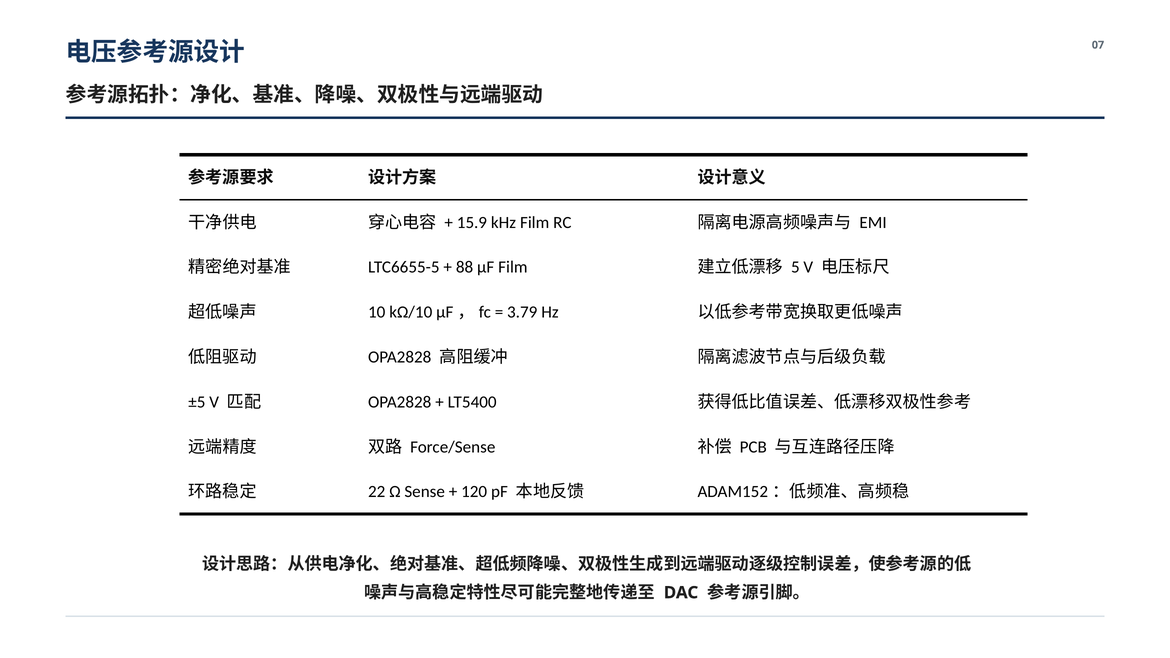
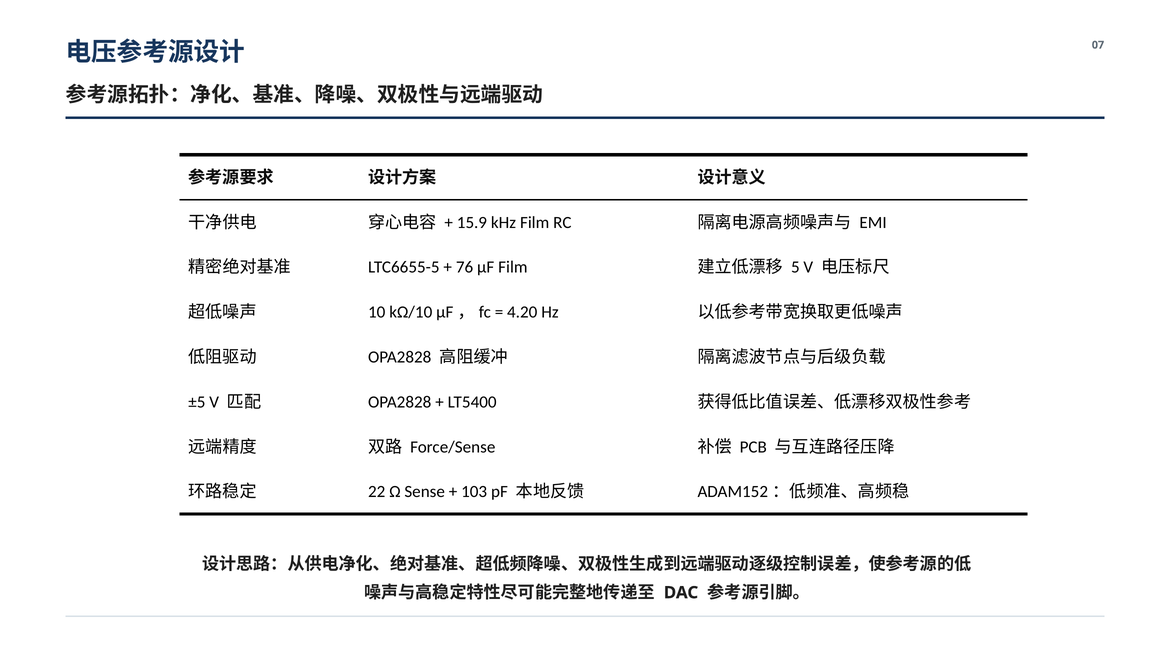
88: 88 -> 76
3.79: 3.79 -> 4.20
120: 120 -> 103
